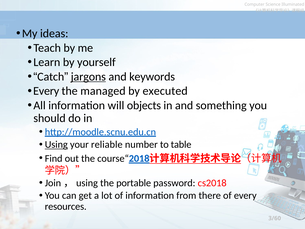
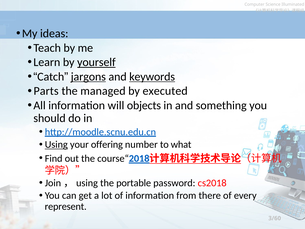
yourself underline: none -> present
keywords underline: none -> present
Every at (46, 91): Every -> Parts
reliable: reliable -> offering
table: table -> what
resources: resources -> represent
